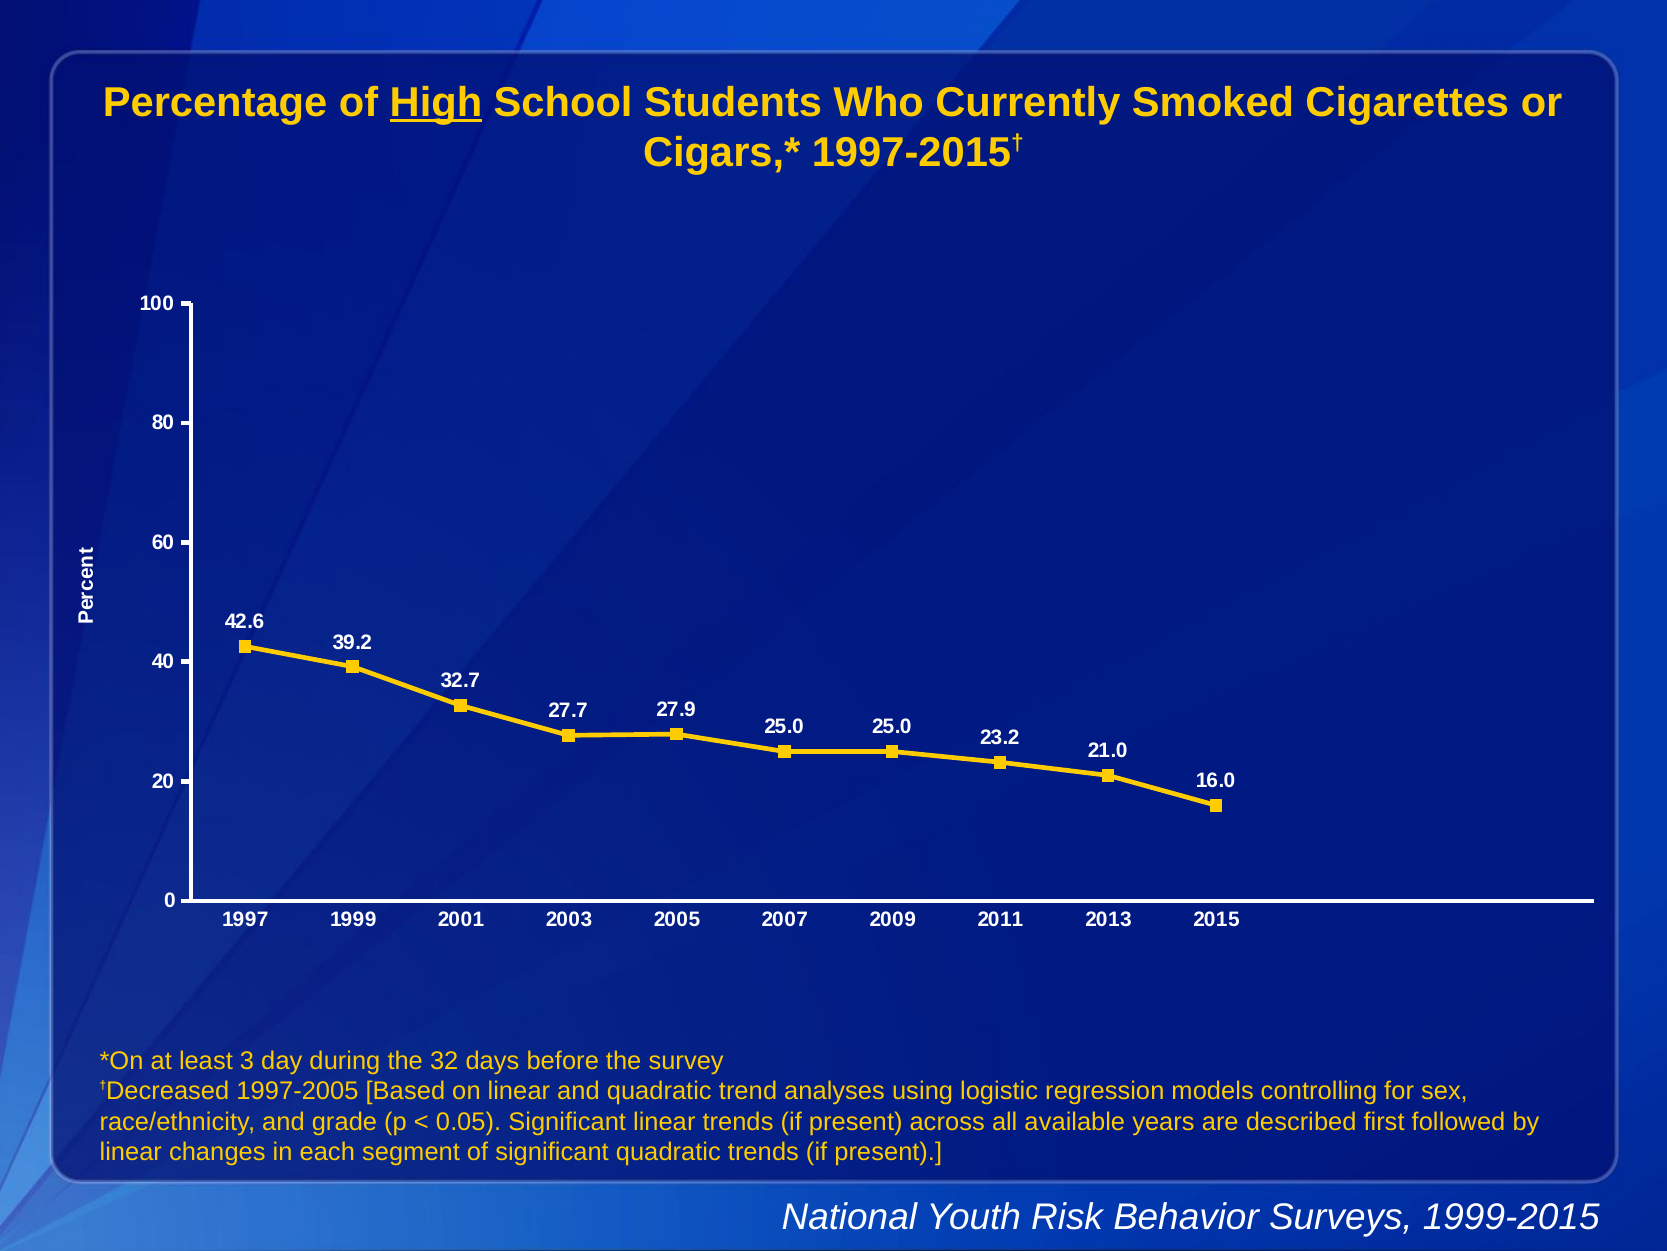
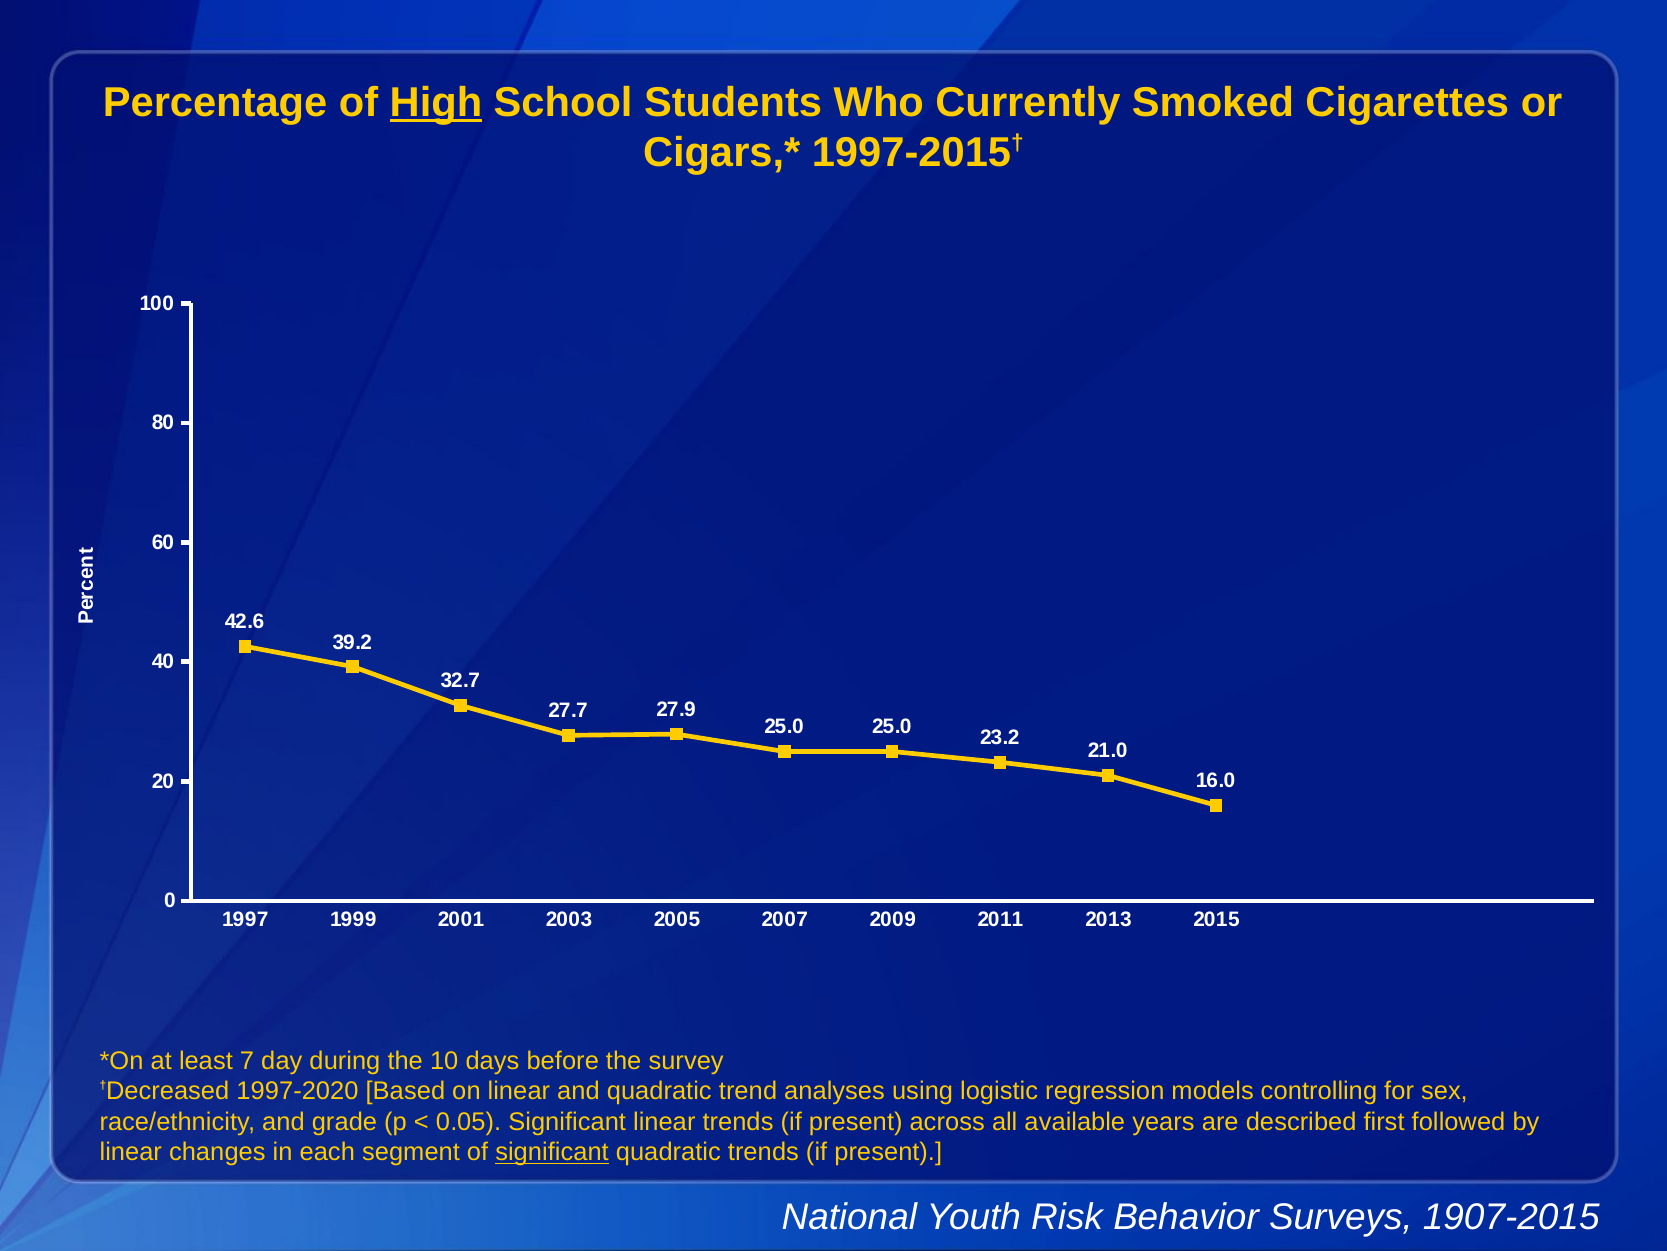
3: 3 -> 7
32: 32 -> 10
1997-2005: 1997-2005 -> 1997-2020
significant at (552, 1152) underline: none -> present
1999-2015: 1999-2015 -> 1907-2015
